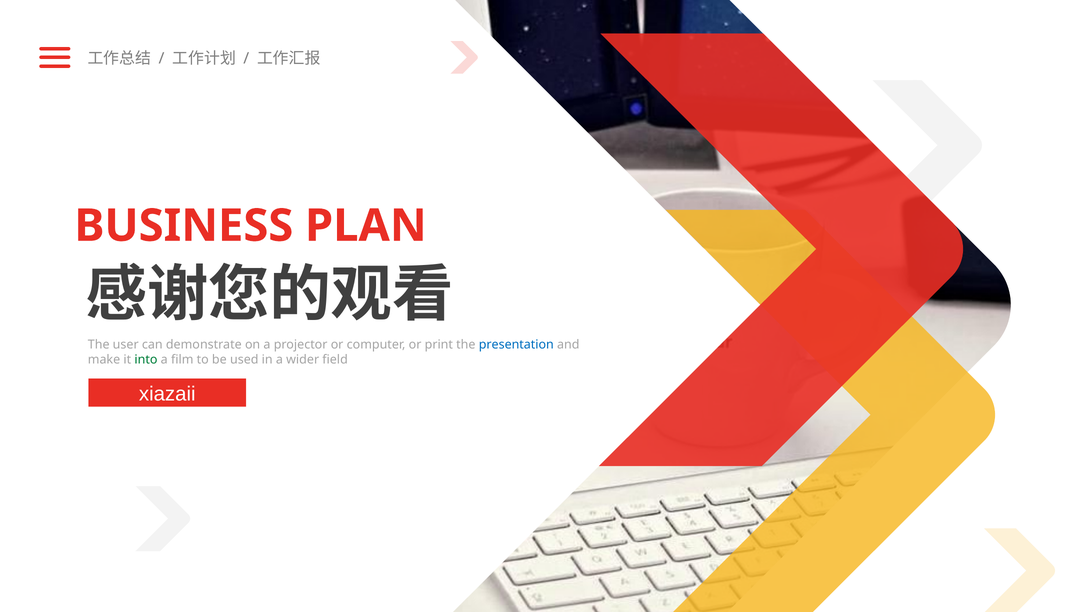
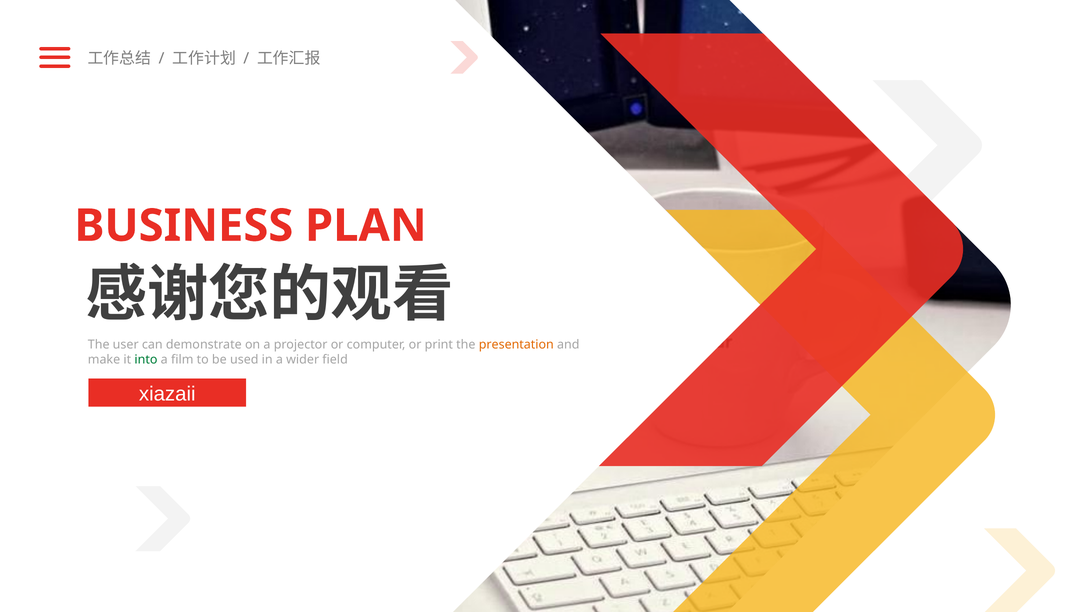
presentation colour: blue -> orange
